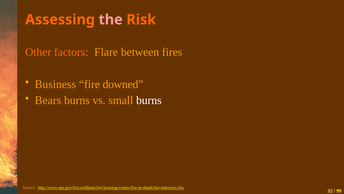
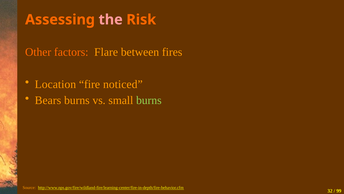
Business: Business -> Location
downed: downed -> noticed
burns at (149, 100) colour: white -> light green
